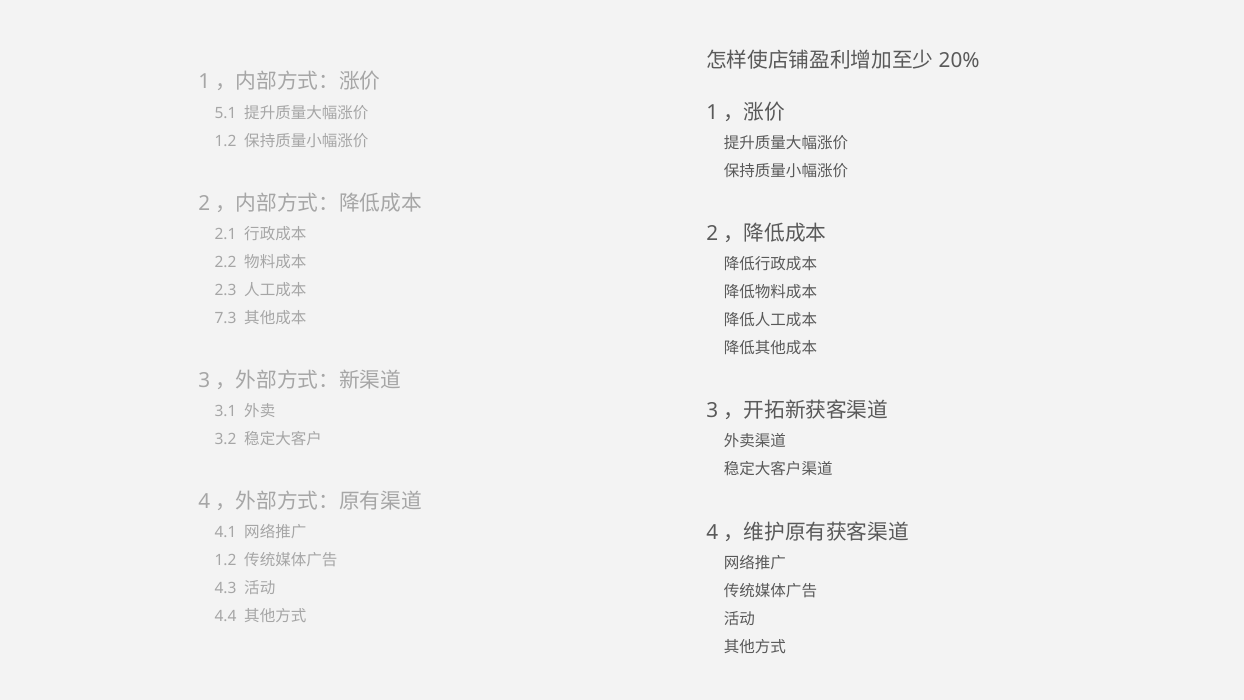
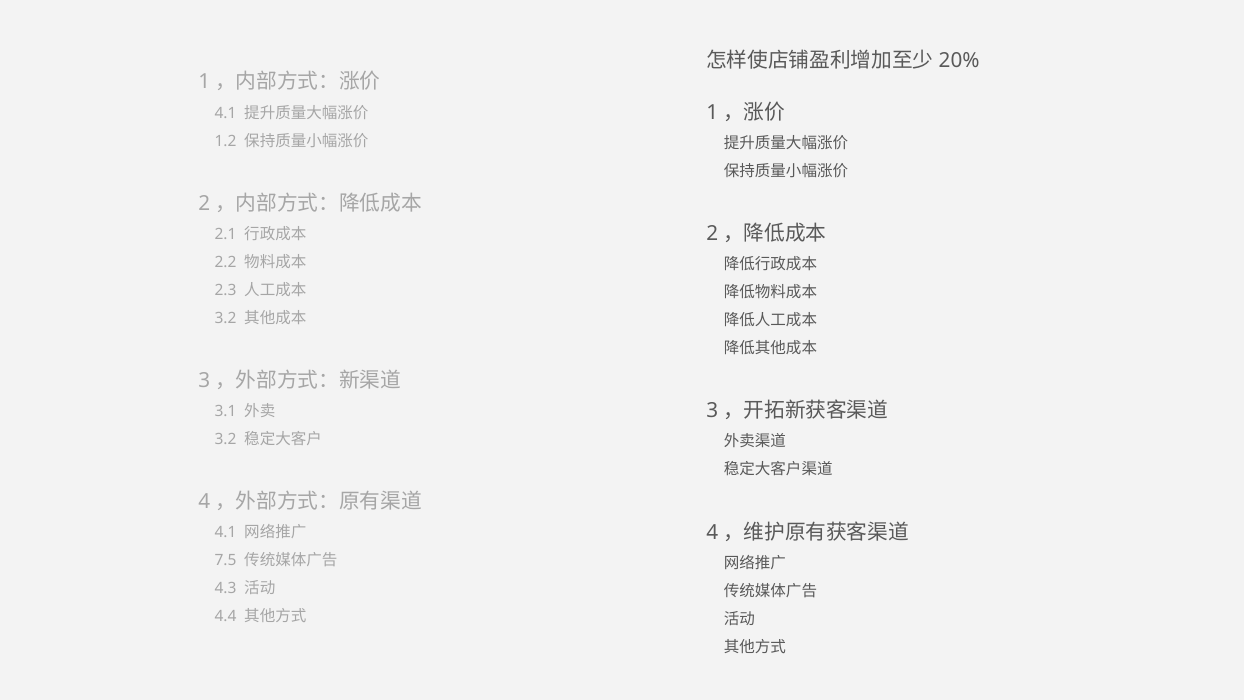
5.1 at (226, 113): 5.1 -> 4.1
7.3 at (226, 318): 7.3 -> 3.2
1.2 at (226, 561): 1.2 -> 7.5
